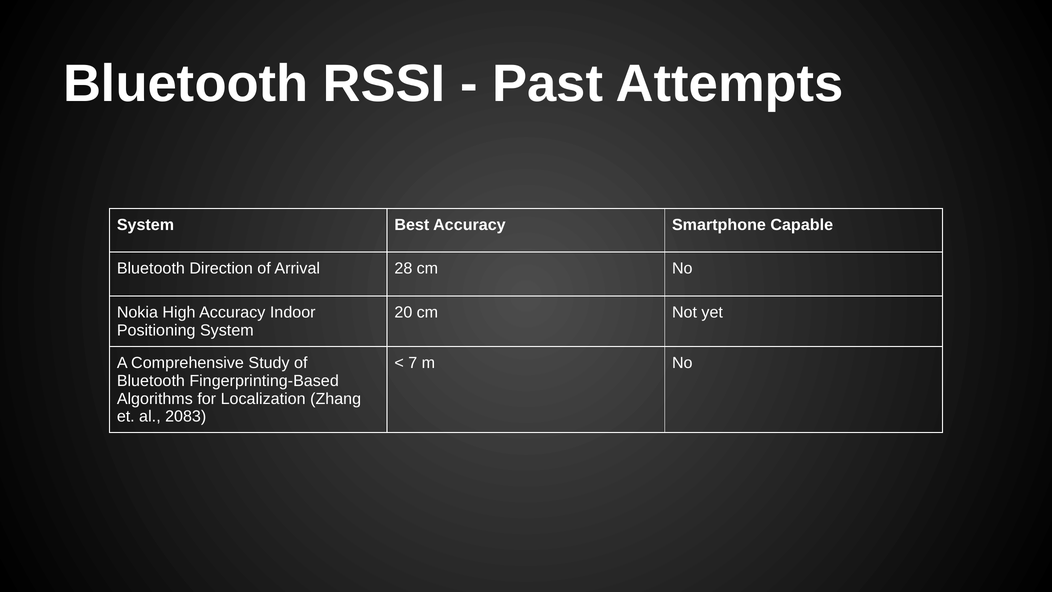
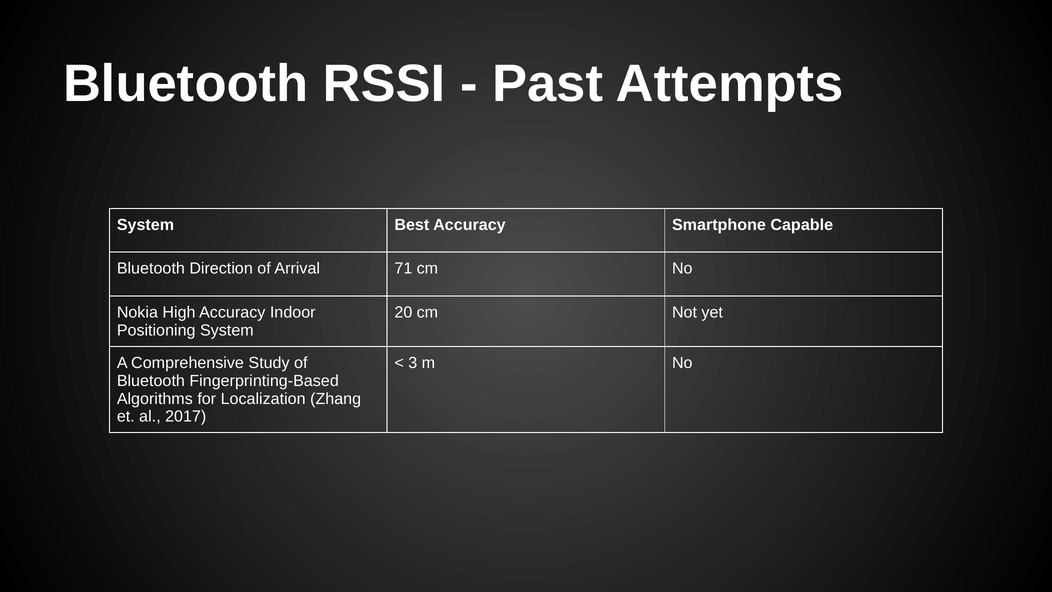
28: 28 -> 71
7: 7 -> 3
2083: 2083 -> 2017
